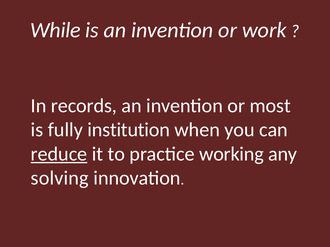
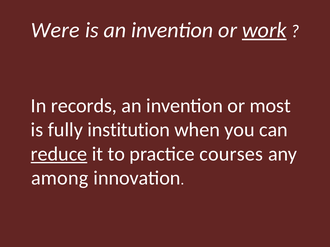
While: While -> Were
work underline: none -> present
working: working -> courses
solving: solving -> among
